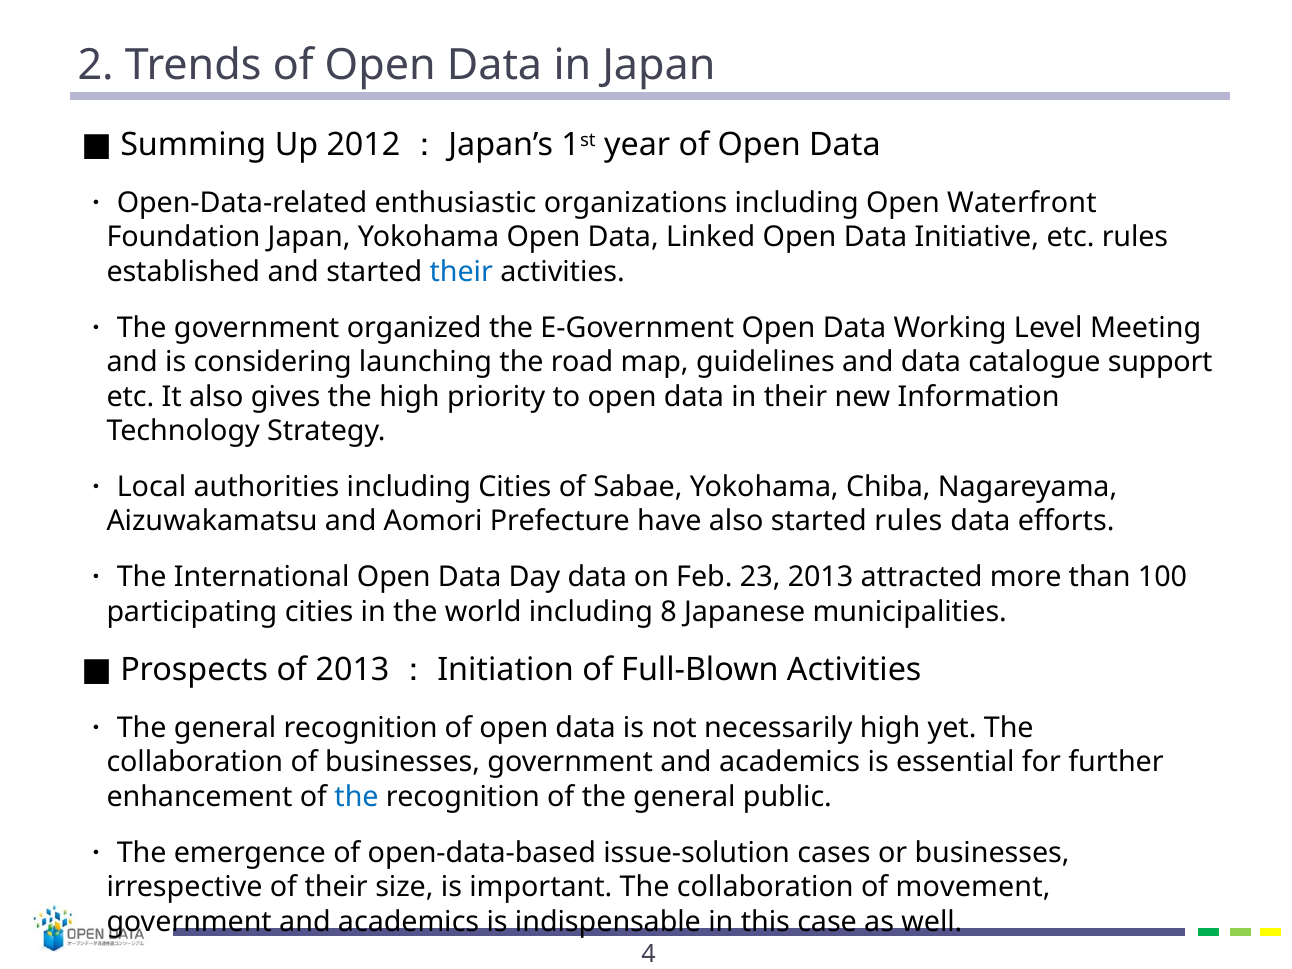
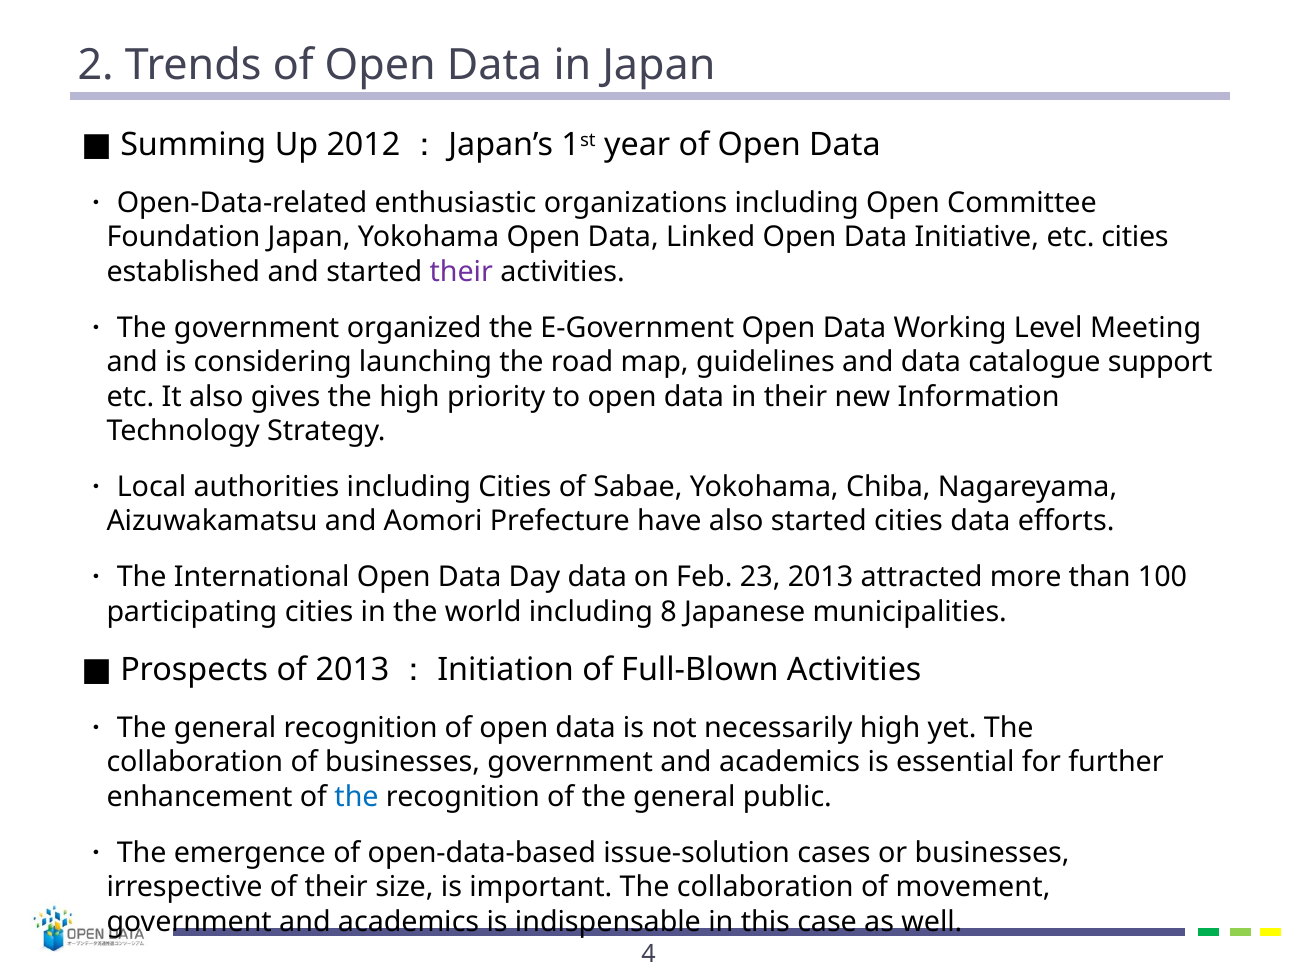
Waterfront: Waterfront -> Committee
etc rules: rules -> cities
their at (461, 272) colour: blue -> purple
started rules: rules -> cities
